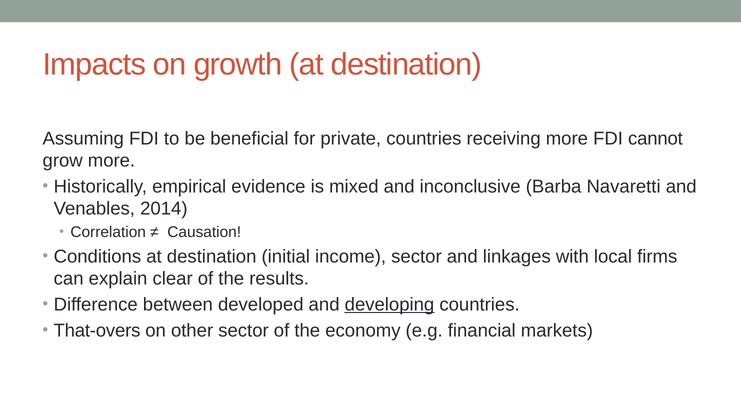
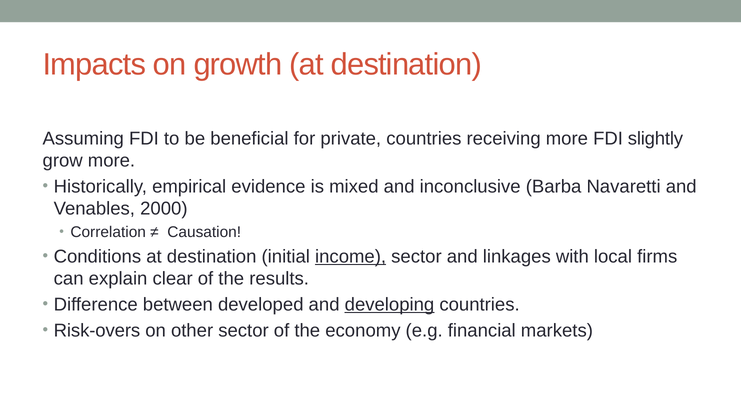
cannot: cannot -> slightly
2014: 2014 -> 2000
income underline: none -> present
That-overs: That-overs -> Risk-overs
